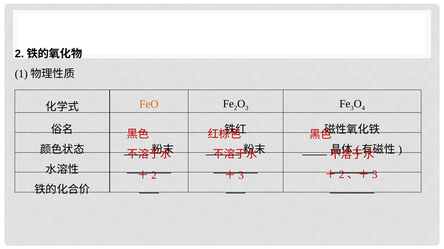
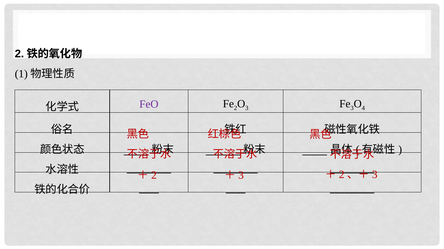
FeO colour: orange -> purple
